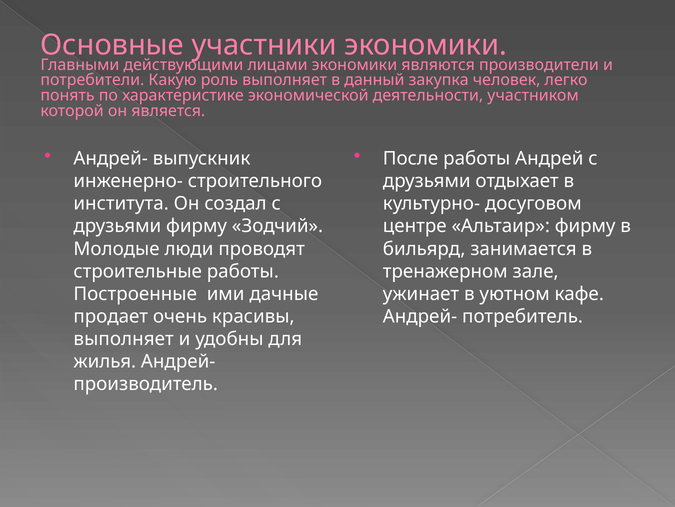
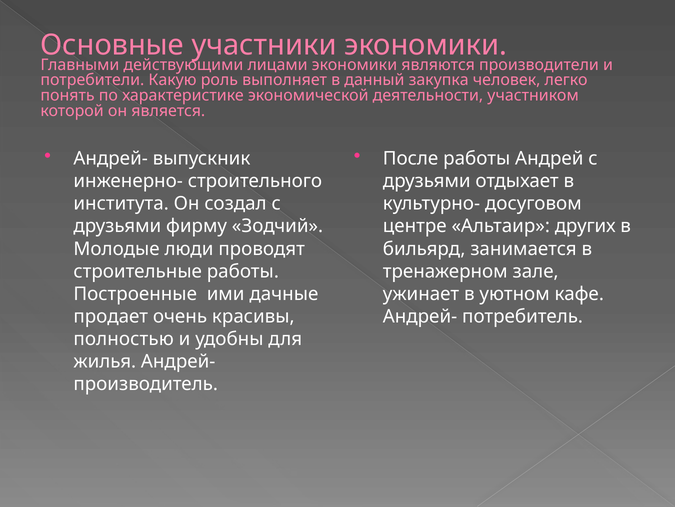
Альтаир фирму: фирму -> других
выполняет at (124, 339): выполняет -> полностью
